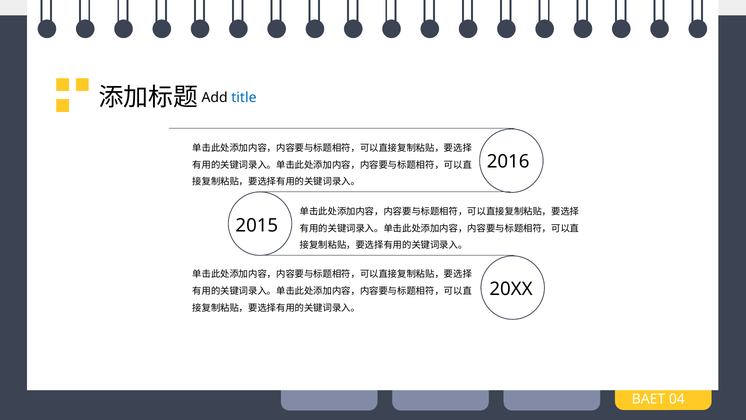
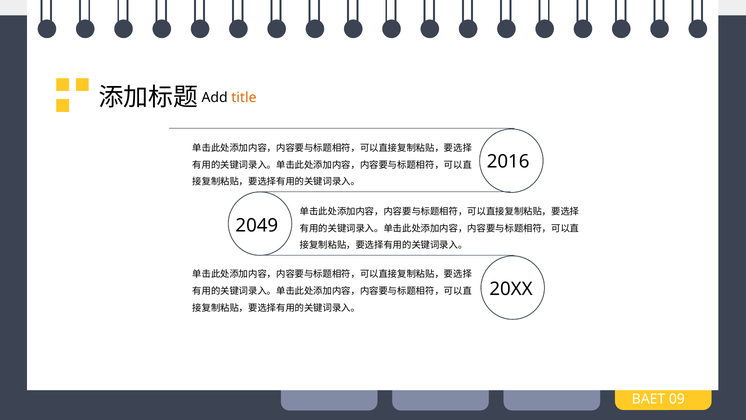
title colour: blue -> orange
2015: 2015 -> 2049
04: 04 -> 09
